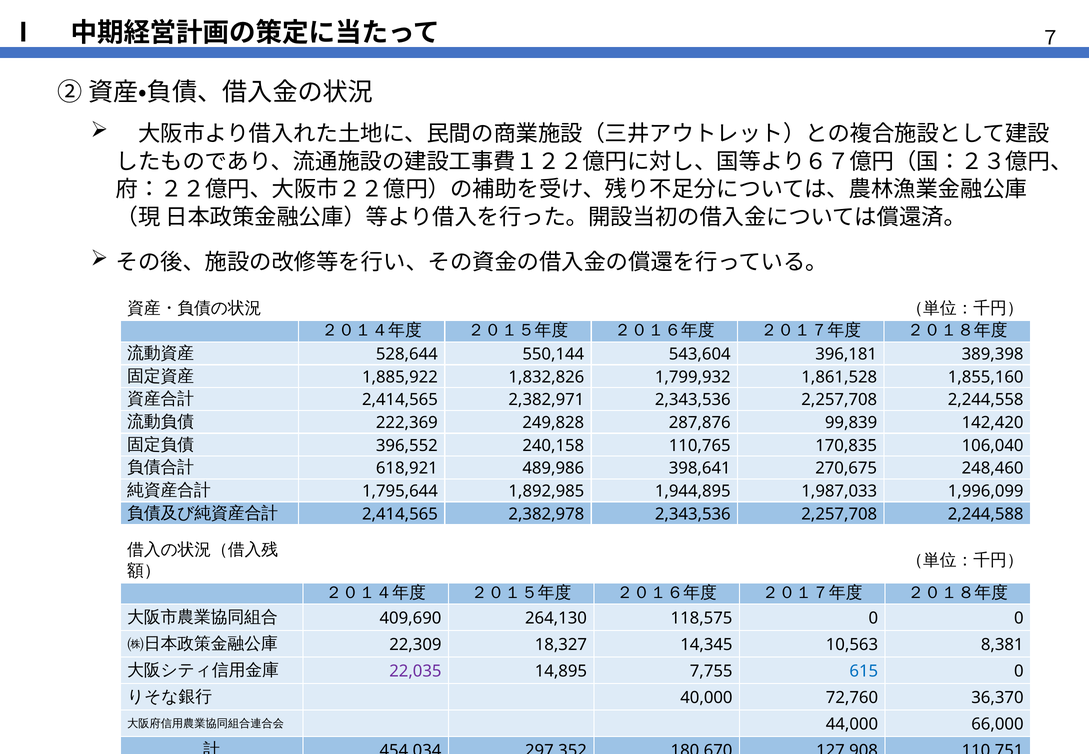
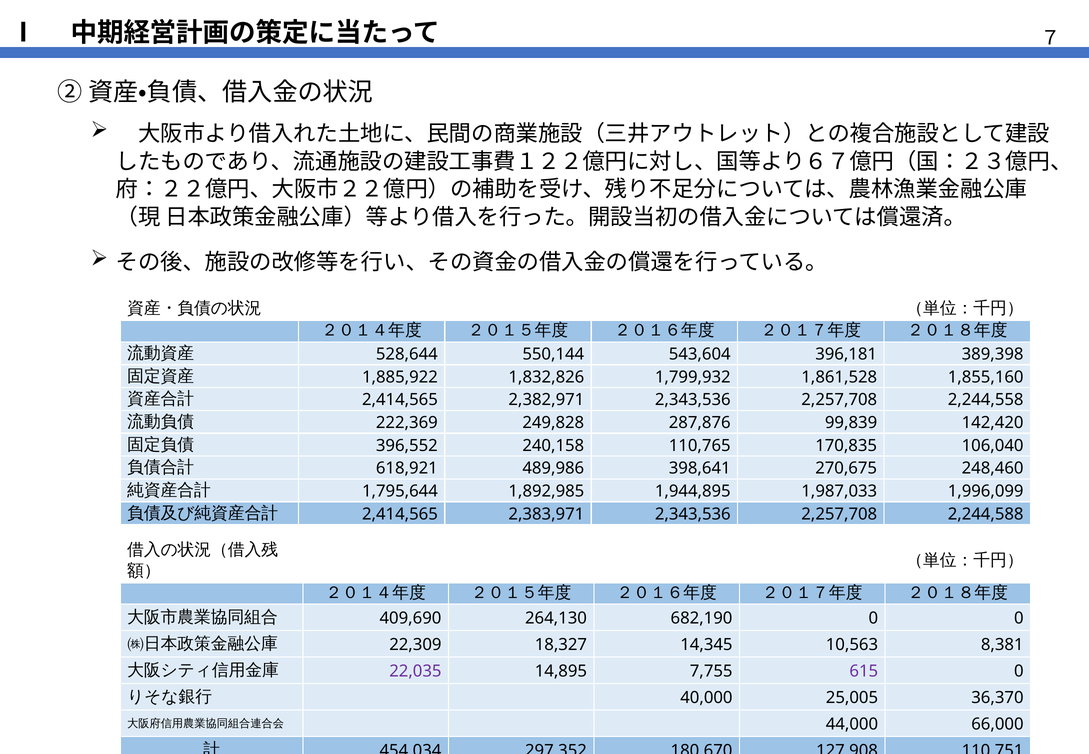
2,382,978: 2,382,978 -> 2,383,971
118,575: 118,575 -> 682,190
615 colour: blue -> purple
72,760: 72,760 -> 25,005
